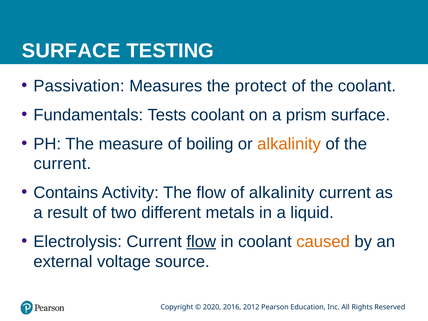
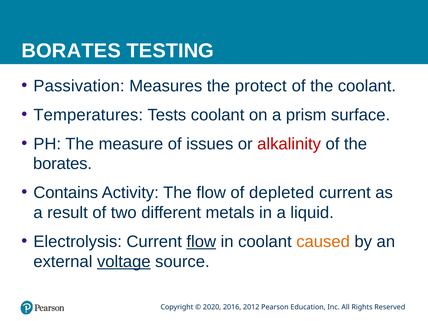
SURFACE at (71, 51): SURFACE -> BORATES
Fundamentals: Fundamentals -> Temperatures
boiling: boiling -> issues
alkalinity at (289, 144) colour: orange -> red
current at (62, 164): current -> borates
of alkalinity: alkalinity -> depleted
voltage underline: none -> present
